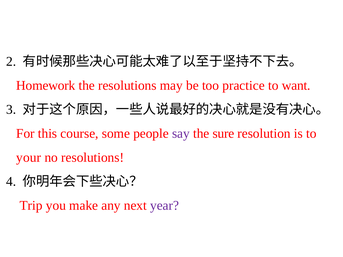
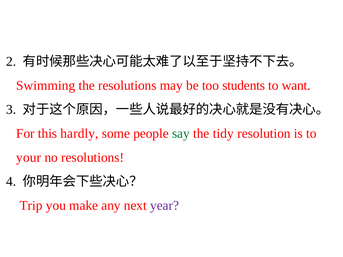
Homework: Homework -> Swimming
practice: practice -> students
course: course -> hardly
say colour: purple -> green
sure: sure -> tidy
